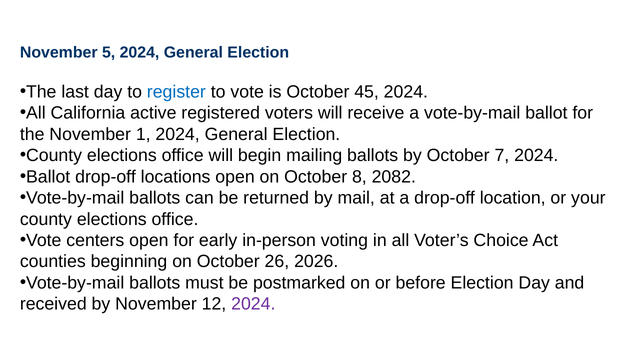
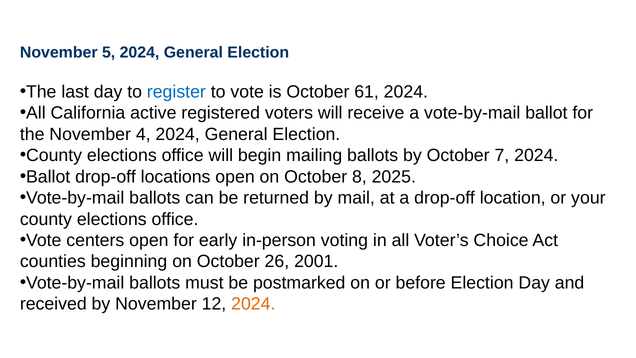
45: 45 -> 61
1: 1 -> 4
2082: 2082 -> 2025
2026: 2026 -> 2001
2024 at (253, 304) colour: purple -> orange
